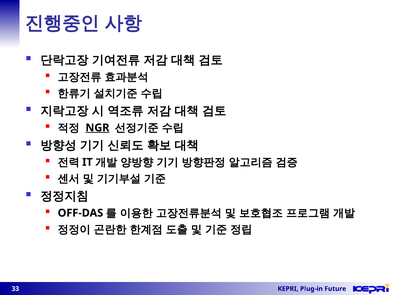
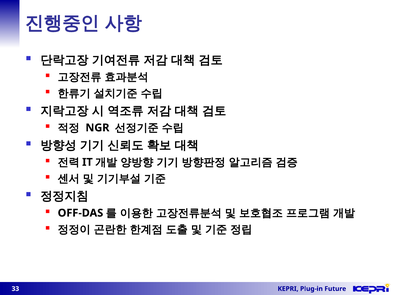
NGR underline: present -> none
